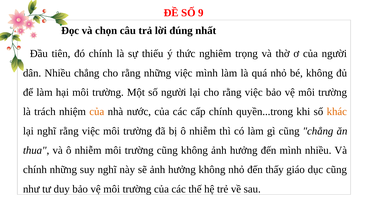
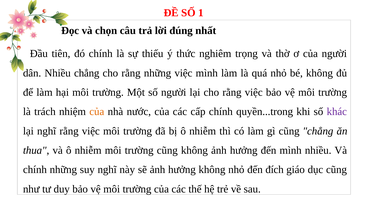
9: 9 -> 1
khác colour: orange -> purple
thấy: thấy -> đích
